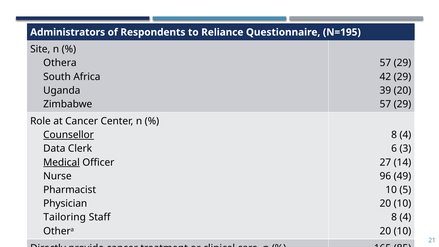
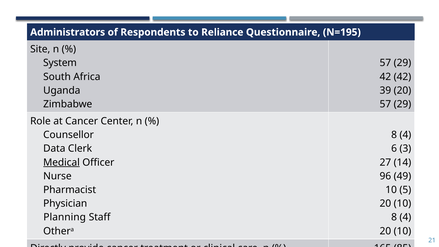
Othera at (60, 63): Othera -> System
42 29: 29 -> 42
Counsellor underline: present -> none
Tailoring: Tailoring -> Planning
